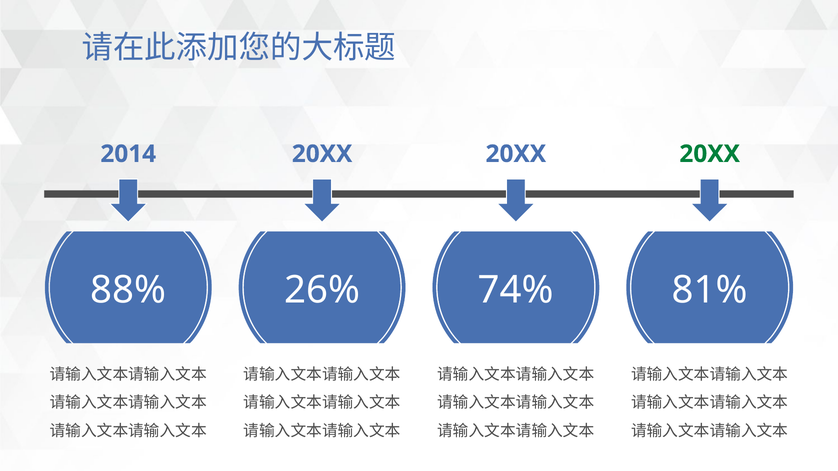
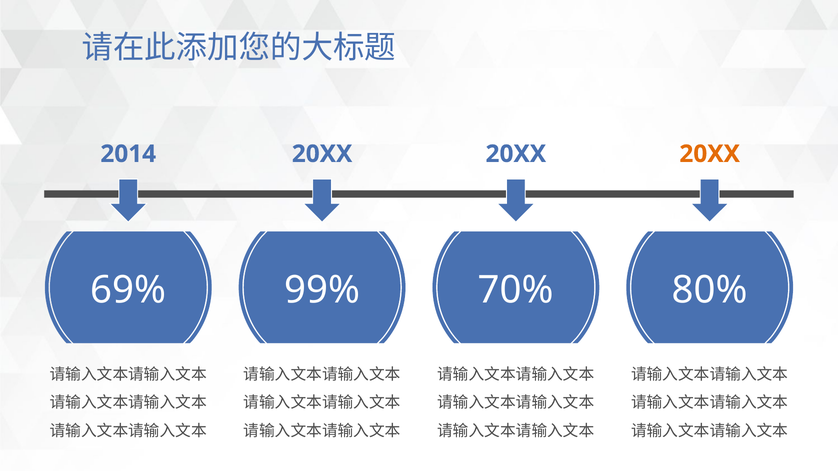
20XX at (710, 154) colour: green -> orange
88%: 88% -> 69%
26%: 26% -> 99%
74%: 74% -> 70%
81%: 81% -> 80%
